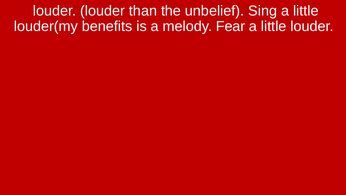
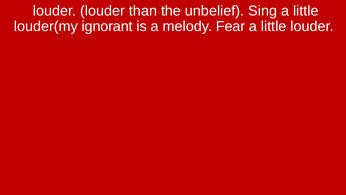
benefits: benefits -> ignorant
